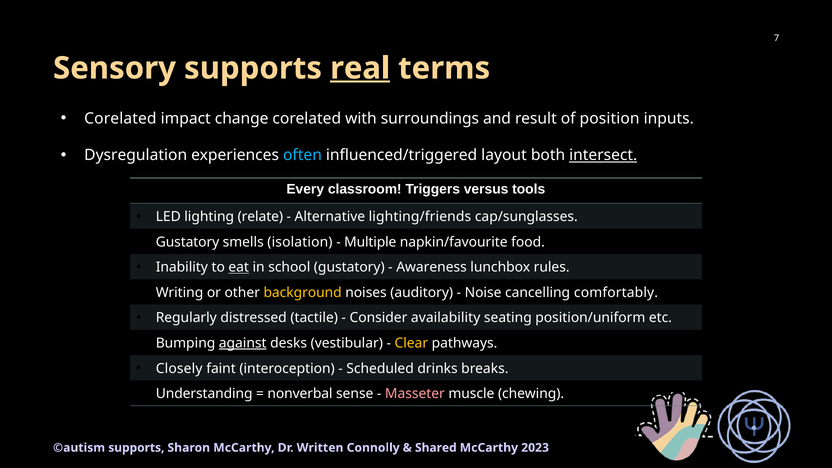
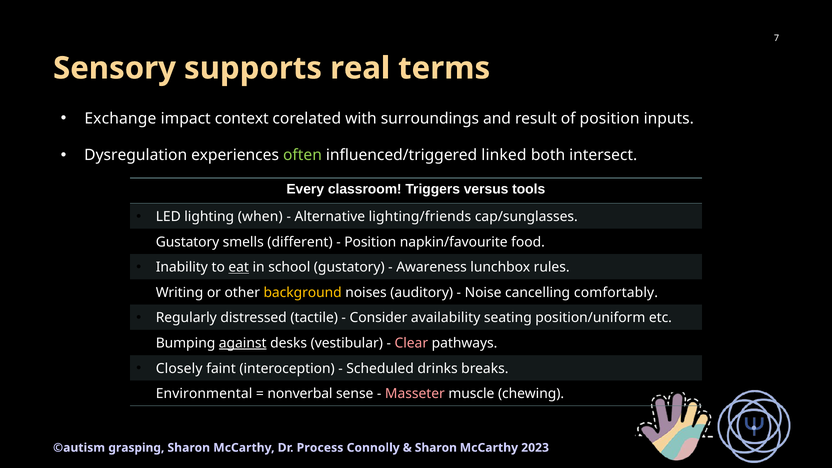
real underline: present -> none
Corelated at (120, 119): Corelated -> Exchange
change: change -> context
often colour: light blue -> light green
layout: layout -> linked
intersect underline: present -> none
relate: relate -> when
isolation: isolation -> different
Multiple at (370, 242): Multiple -> Position
Clear colour: yellow -> pink
Understanding: Understanding -> Environmental
©autism supports: supports -> grasping
Written: Written -> Process
Shared at (436, 448): Shared -> Sharon
